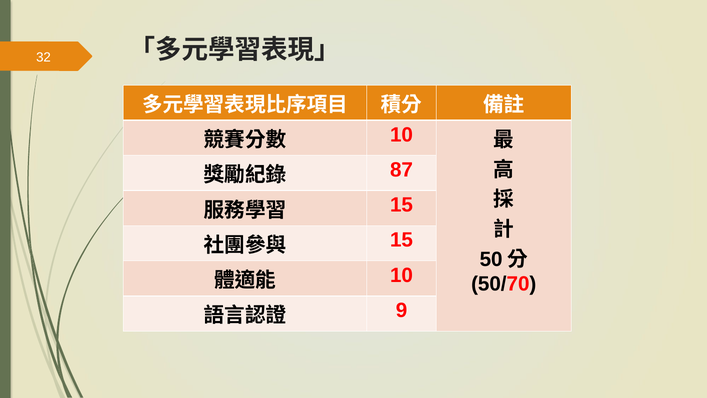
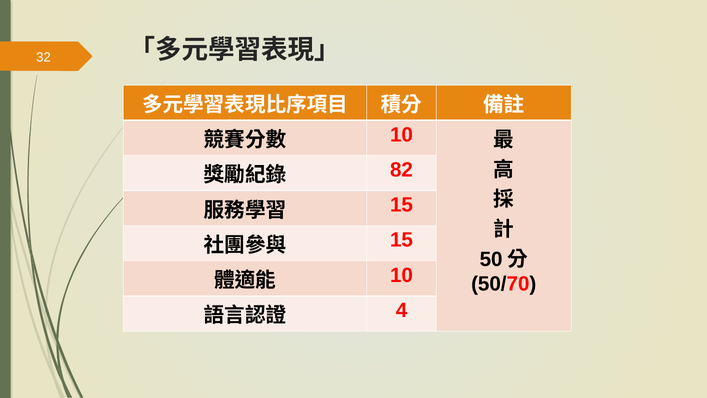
87: 87 -> 82
9: 9 -> 4
